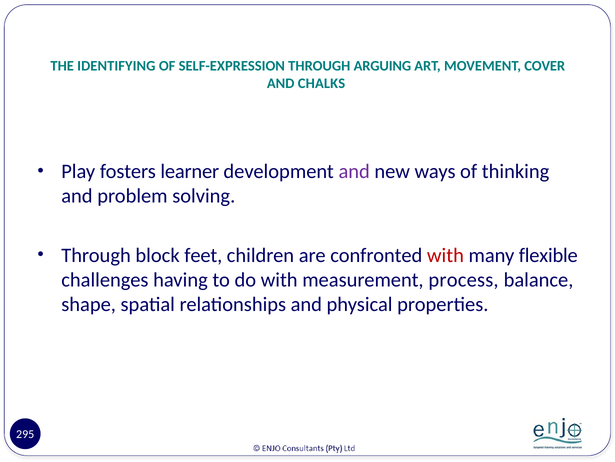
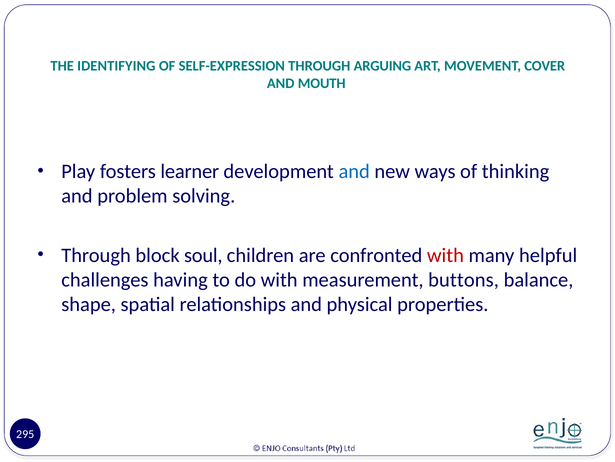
CHALKS: CHALKS -> MOUTH
and at (354, 171) colour: purple -> blue
feet: feet -> soul
flexible: flexible -> helpful
process: process -> buttons
